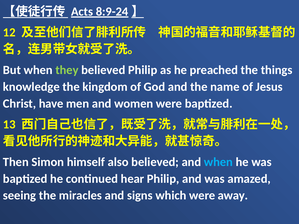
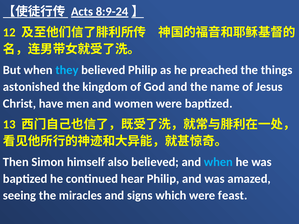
they colour: light green -> light blue
knowledge: knowledge -> astonished
away: away -> feast
